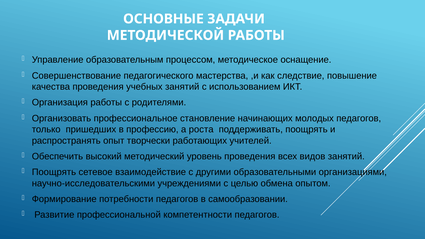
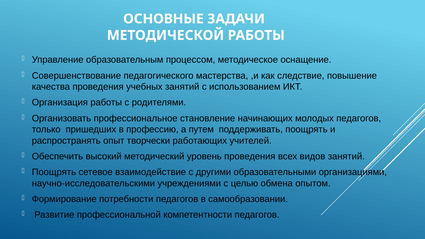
роста: роста -> путем
